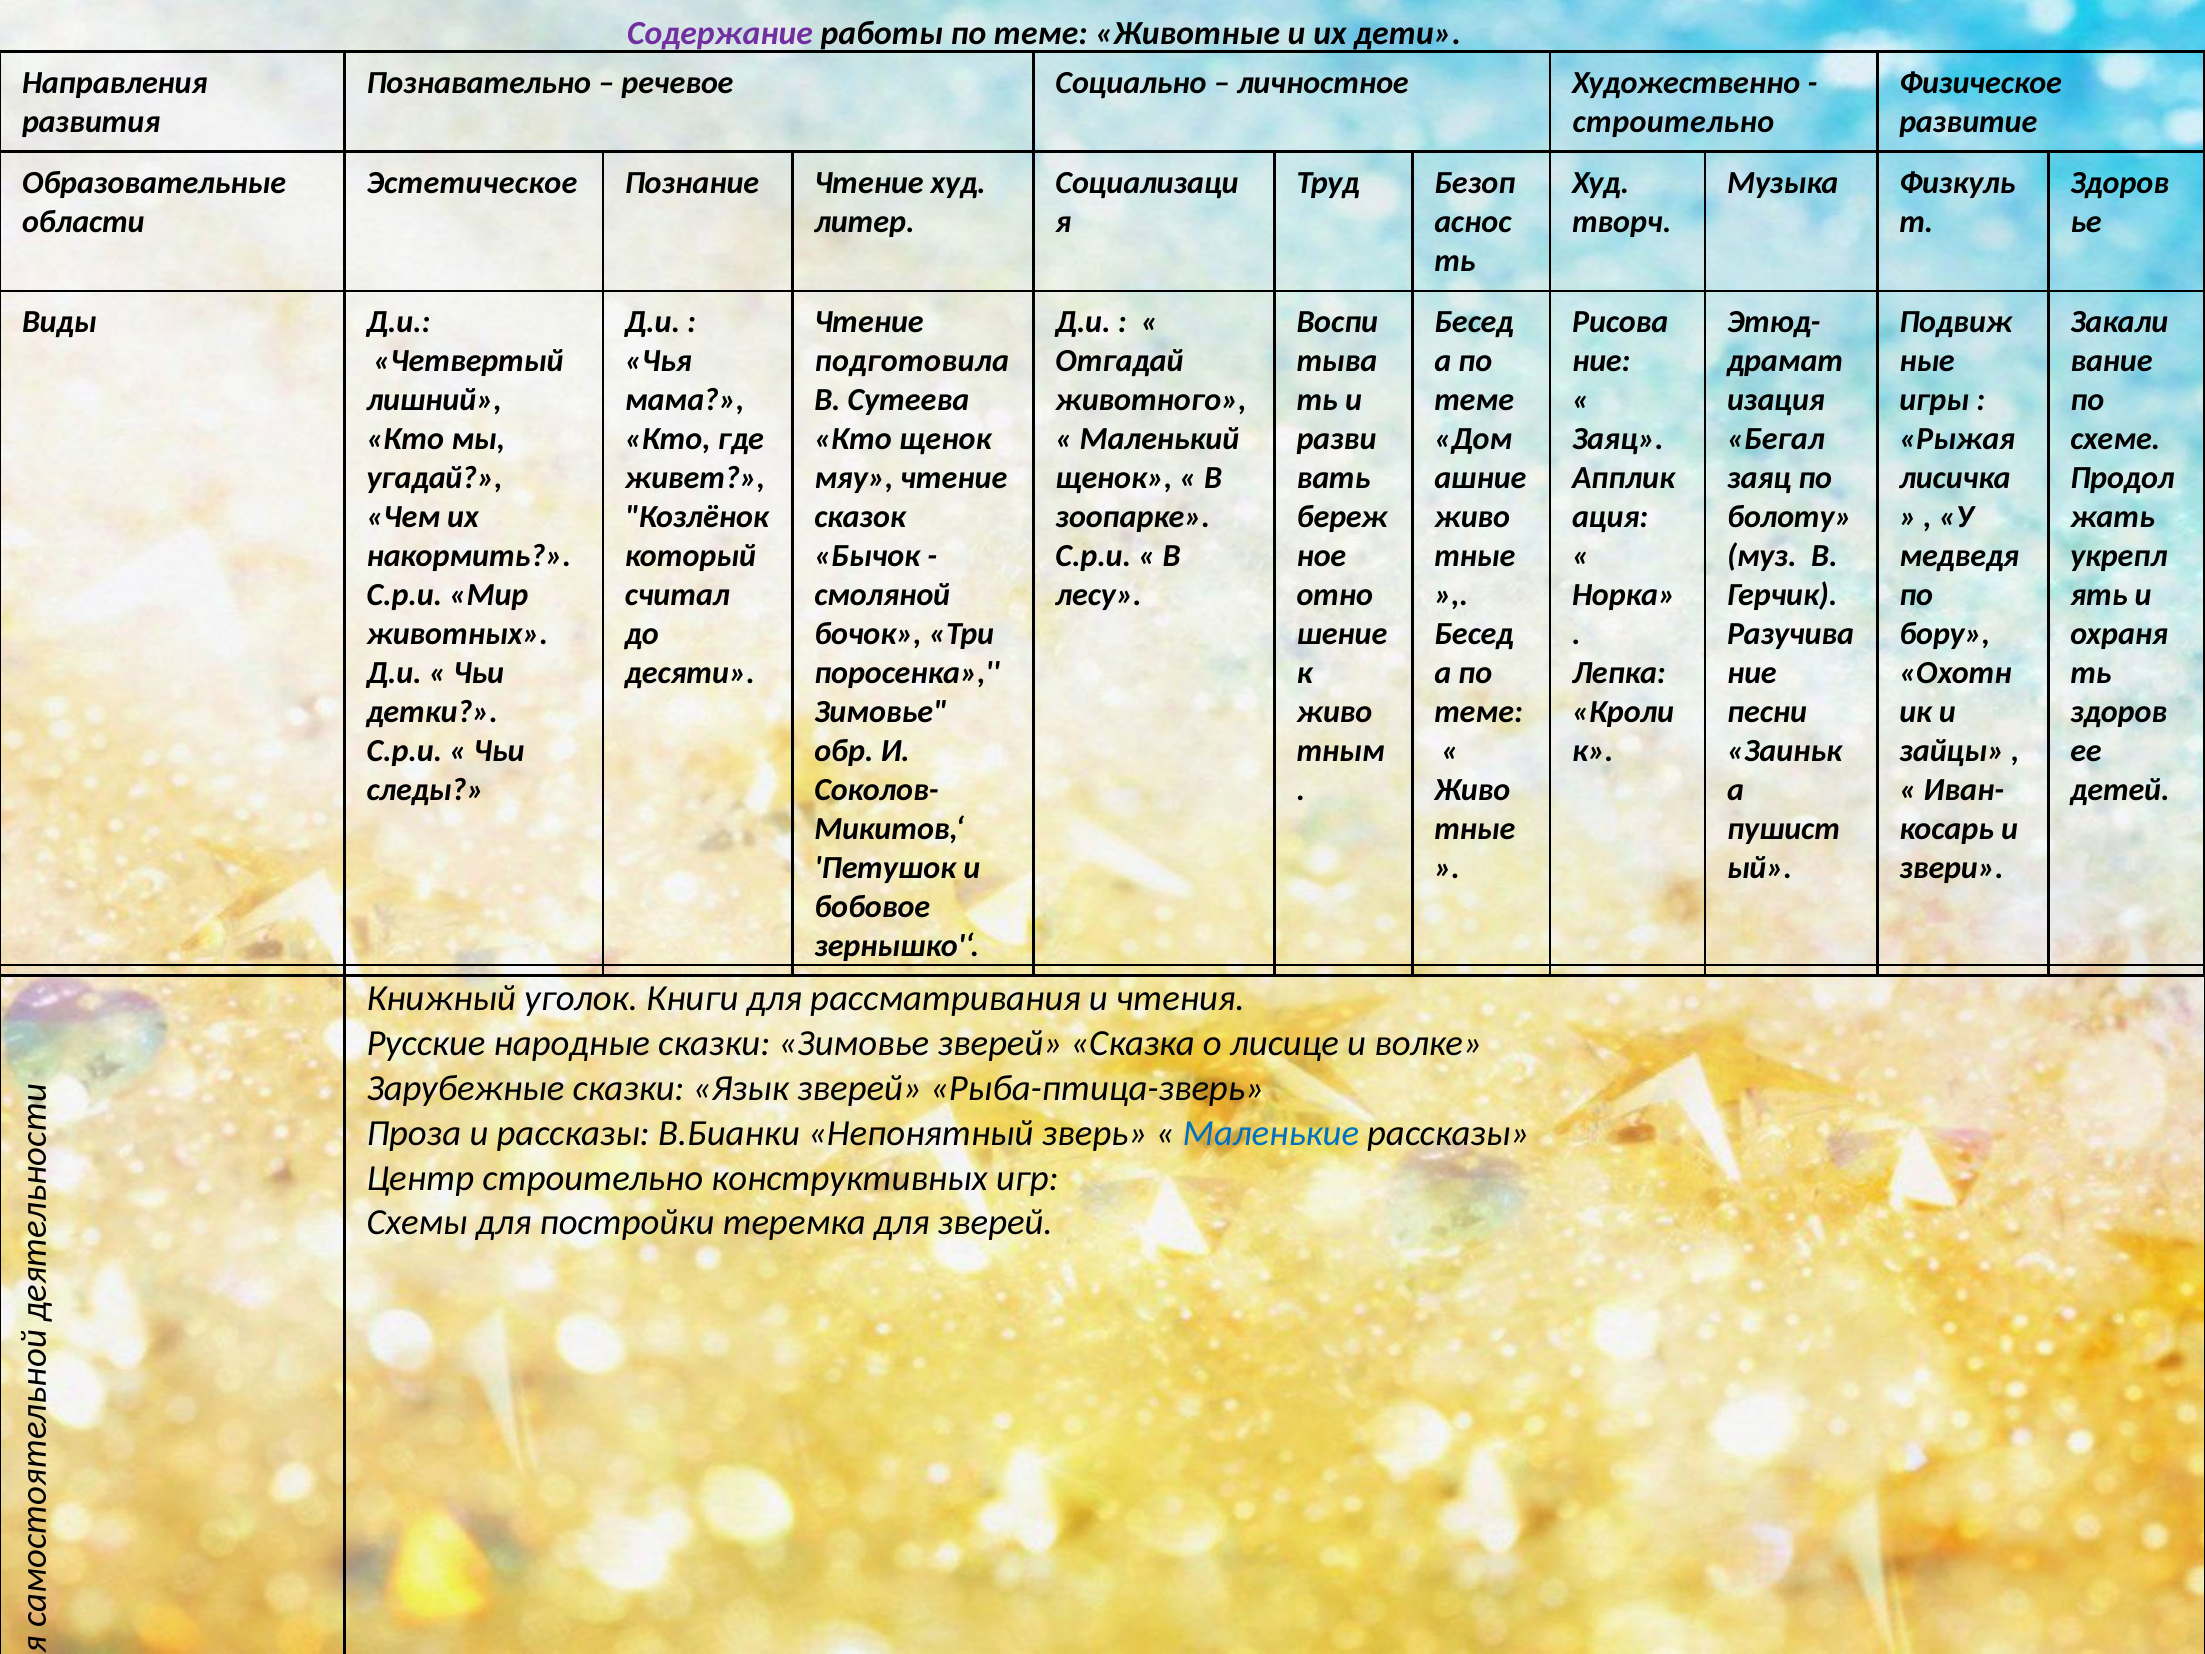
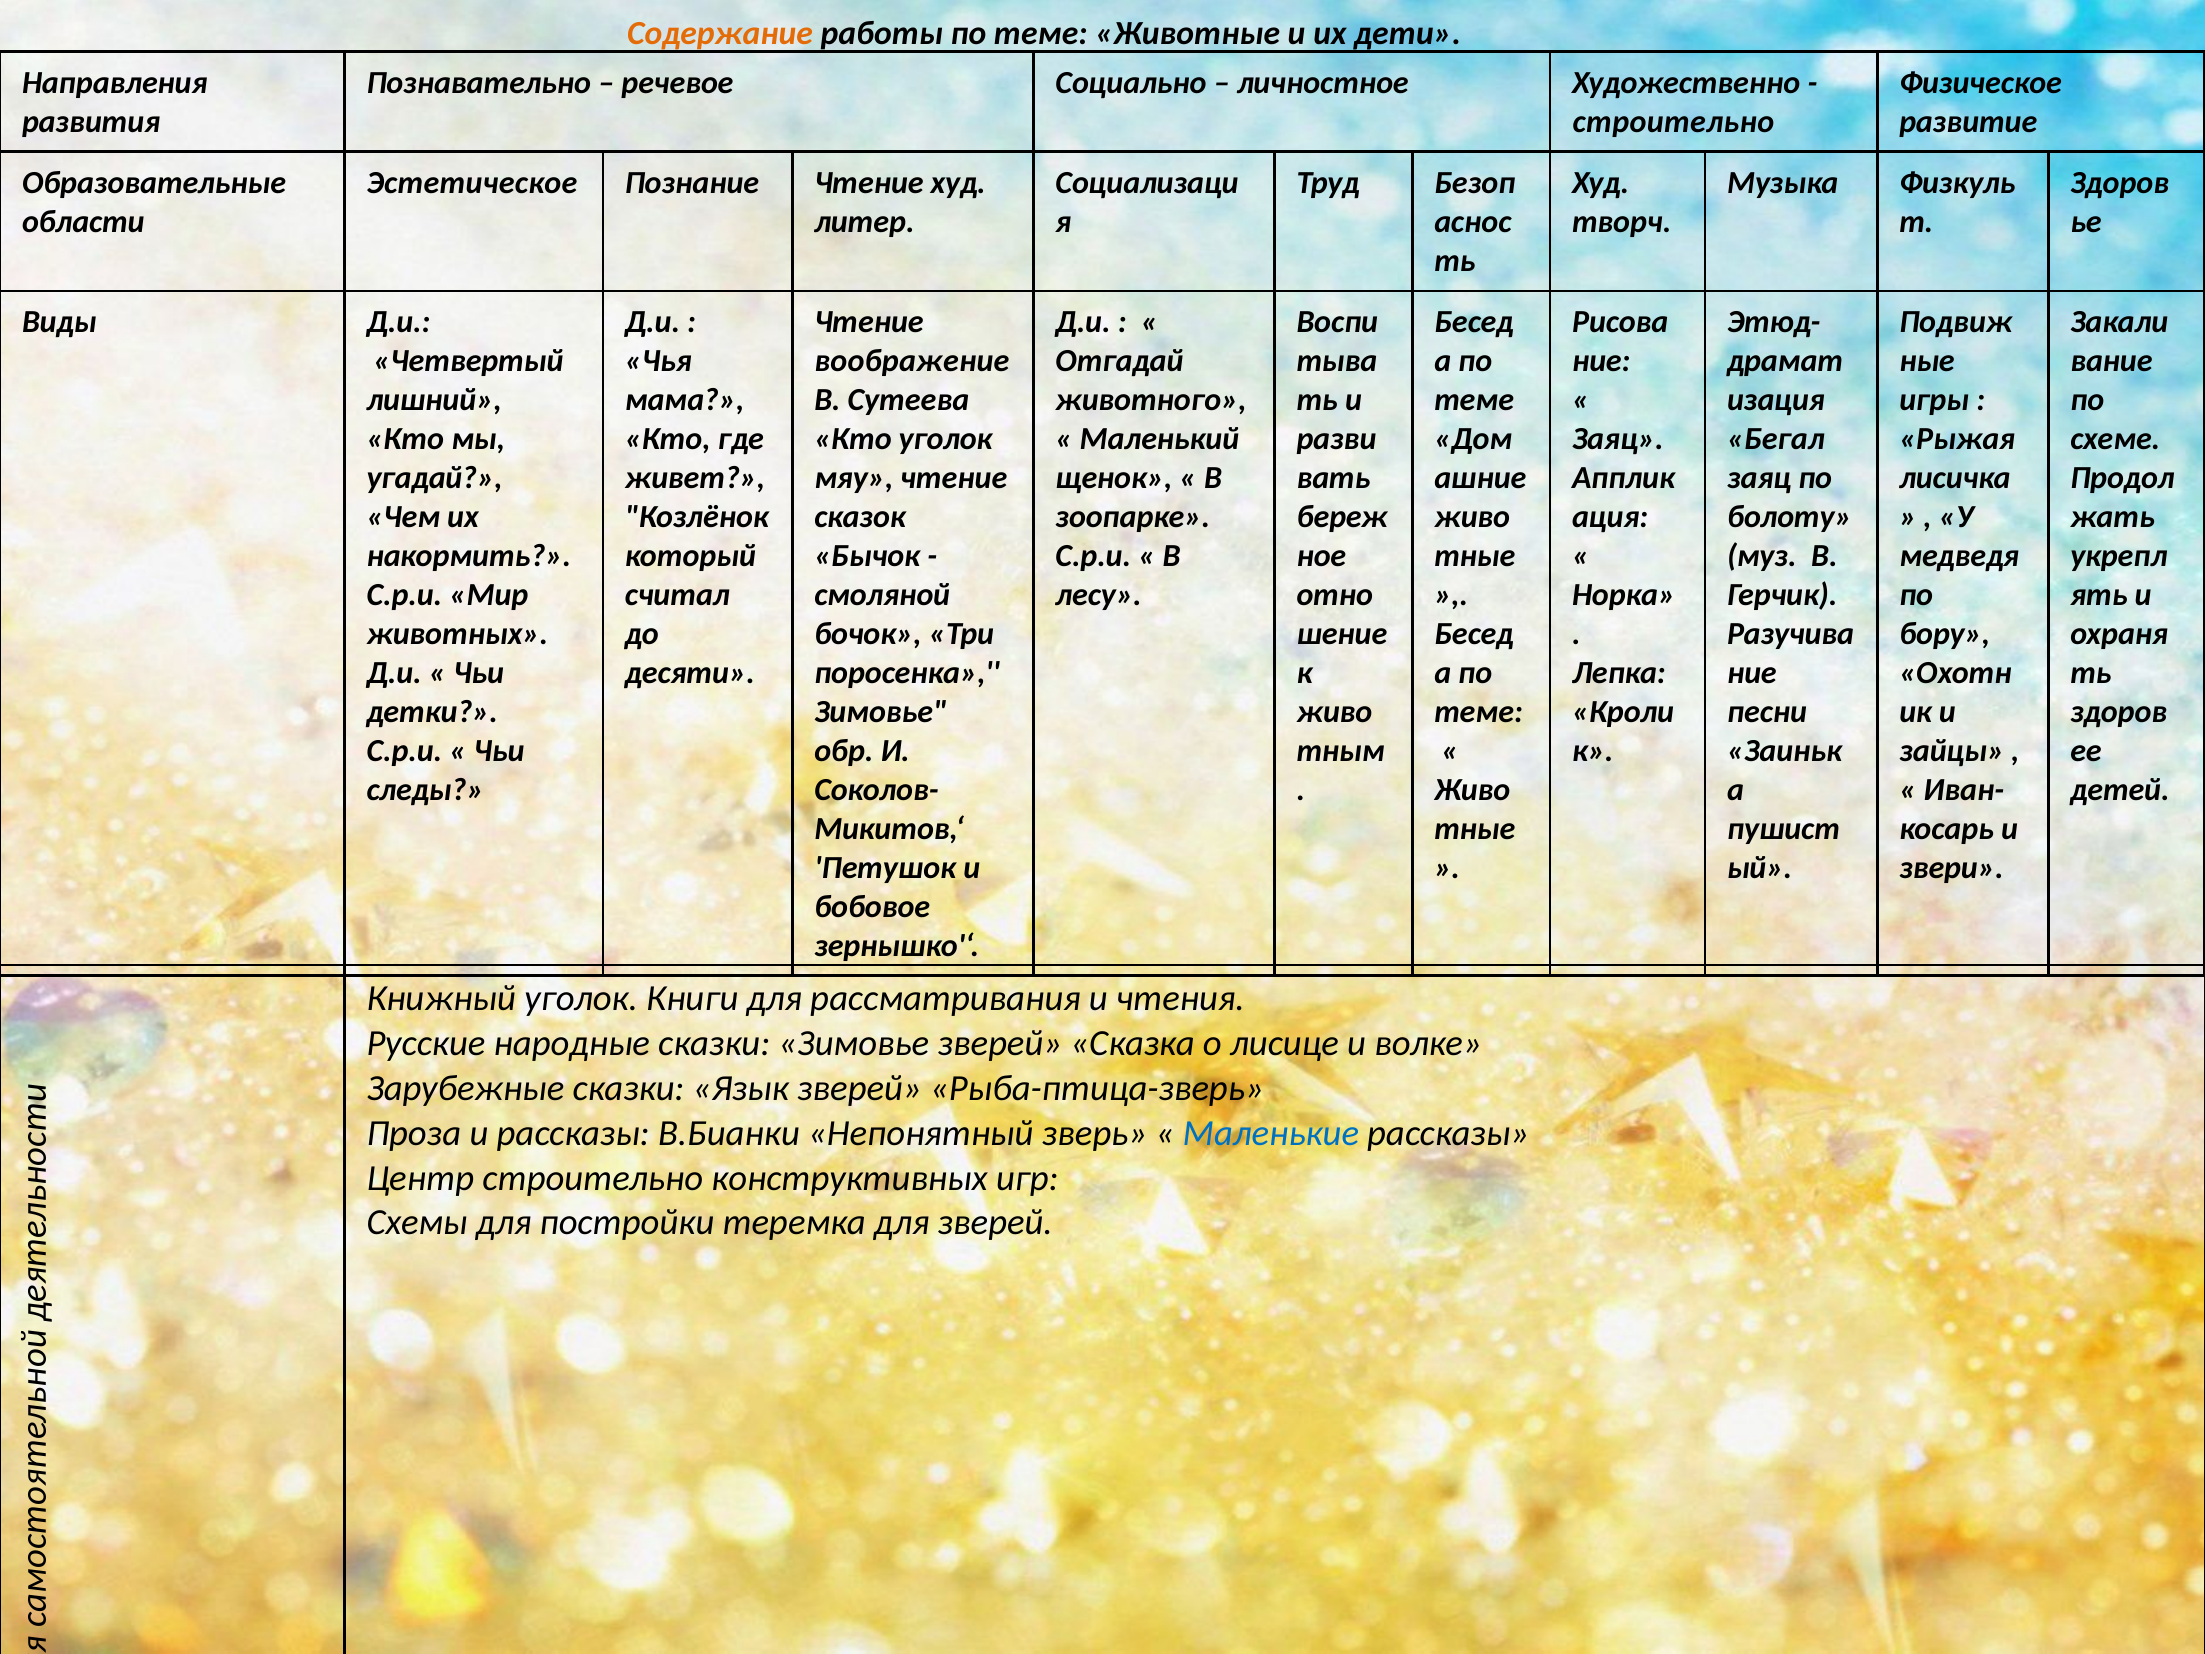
Содержание colour: purple -> orange
подготовила: подготовила -> воображение
Кто щенок: щенок -> уголок
